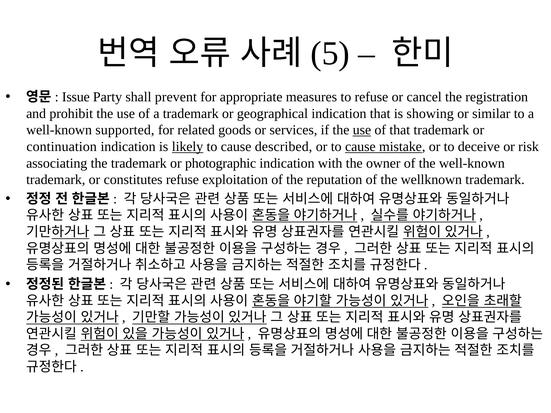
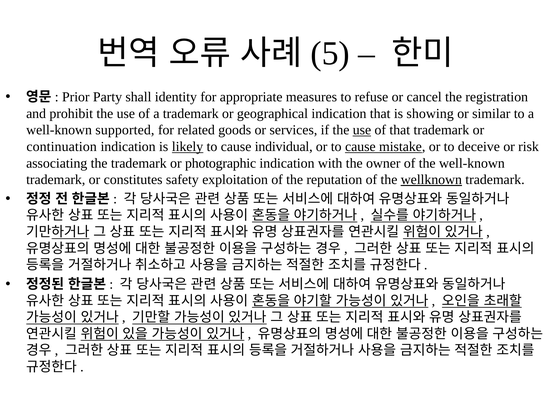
Issue: Issue -> Prior
prevent: prevent -> identity
described: described -> individual
constitutes refuse: refuse -> safety
wellknown underline: none -> present
